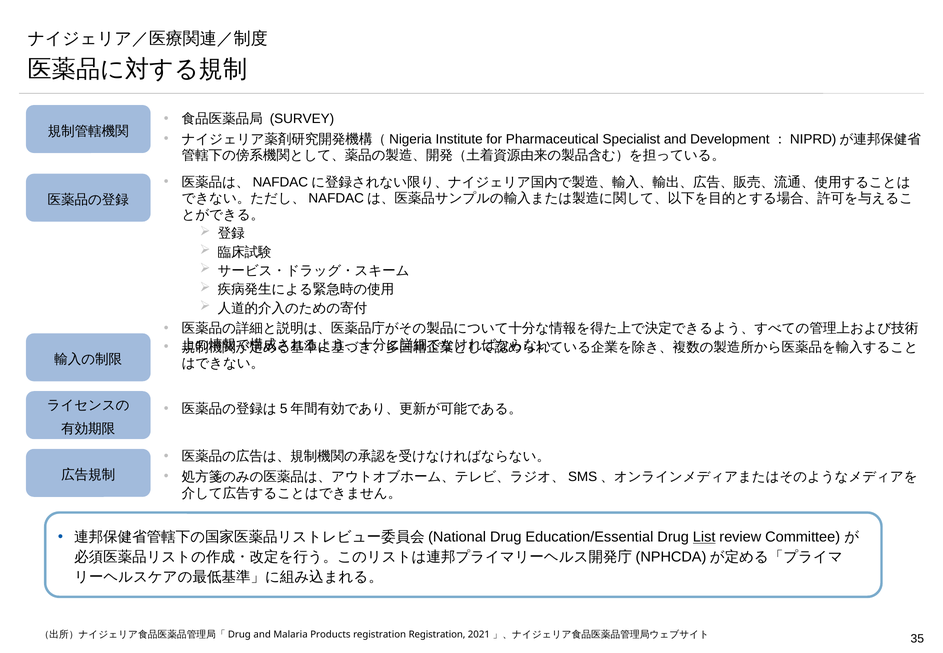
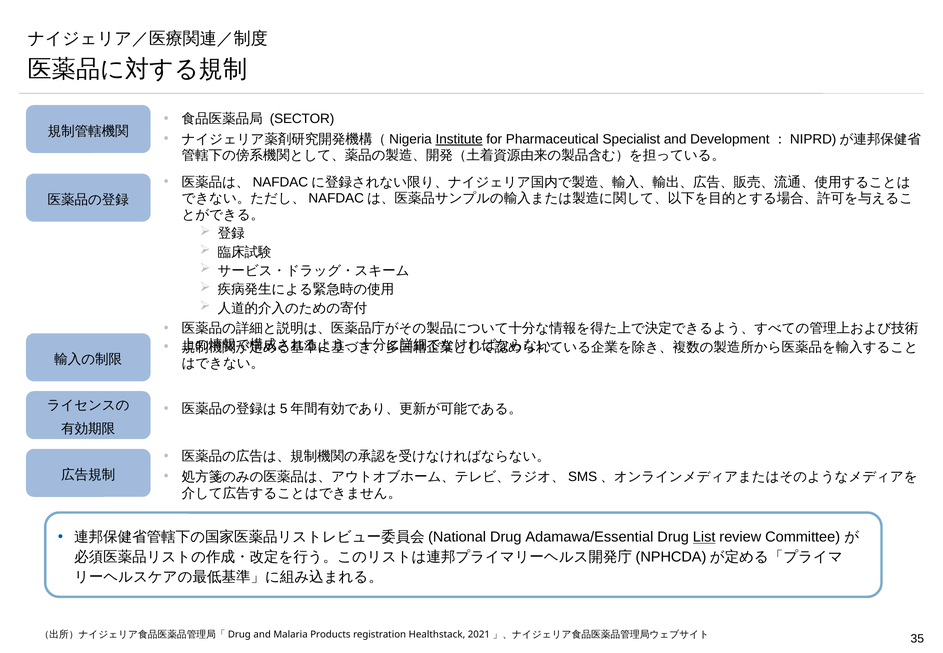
SURVEY: SURVEY -> SECTOR
Institute underline: none -> present
Education/Essential: Education/Essential -> Adamawa/Essential
registration Registration: Registration -> Healthstack
